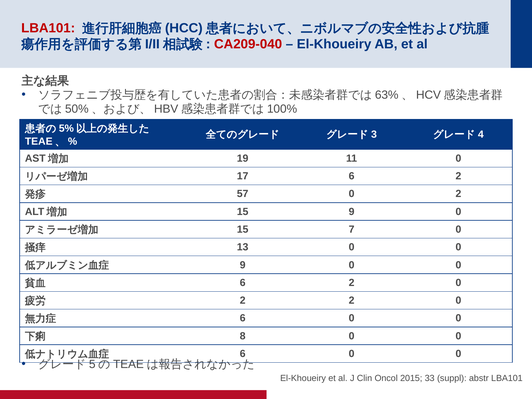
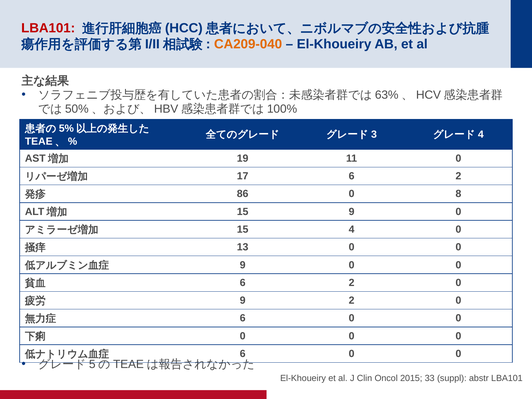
CA209-040 colour: red -> orange
57: 57 -> 86
0 2: 2 -> 8
15 7: 7 -> 4
2 at (243, 300): 2 -> 9
8 at (243, 336): 8 -> 0
